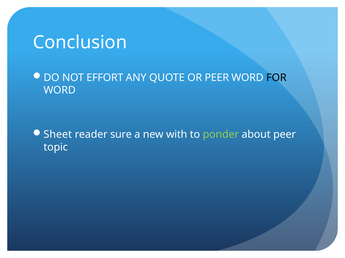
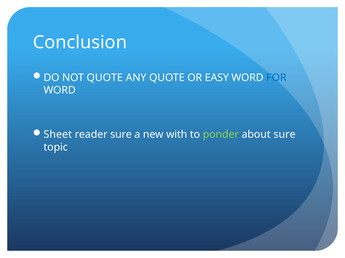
NOT EFFORT: EFFORT -> QUOTE
OR PEER: PEER -> EASY
FOR colour: black -> blue
about peer: peer -> sure
